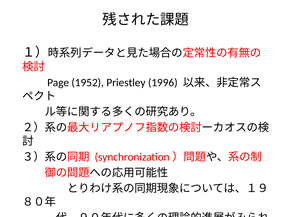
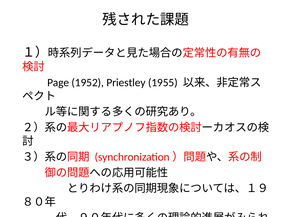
1996: 1996 -> 1955
